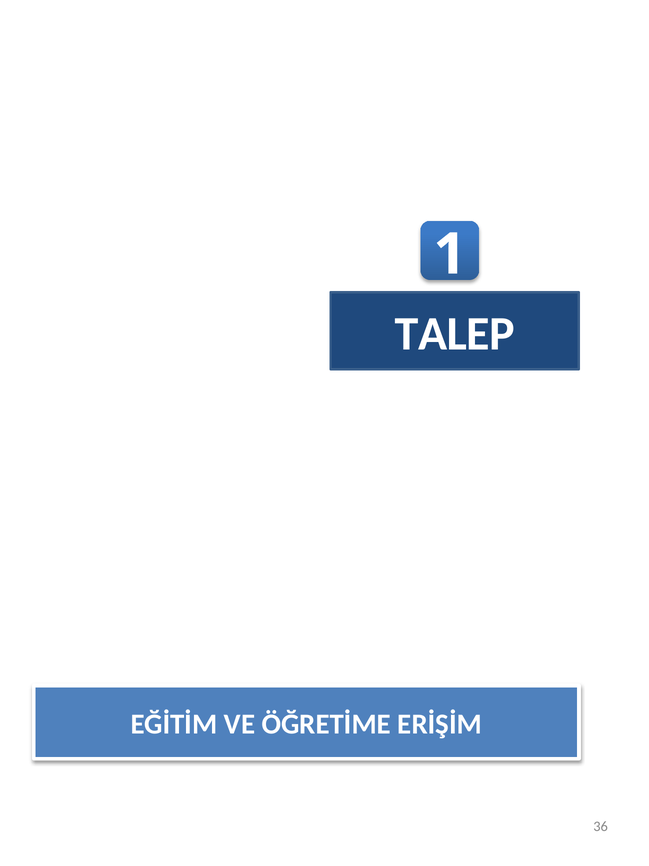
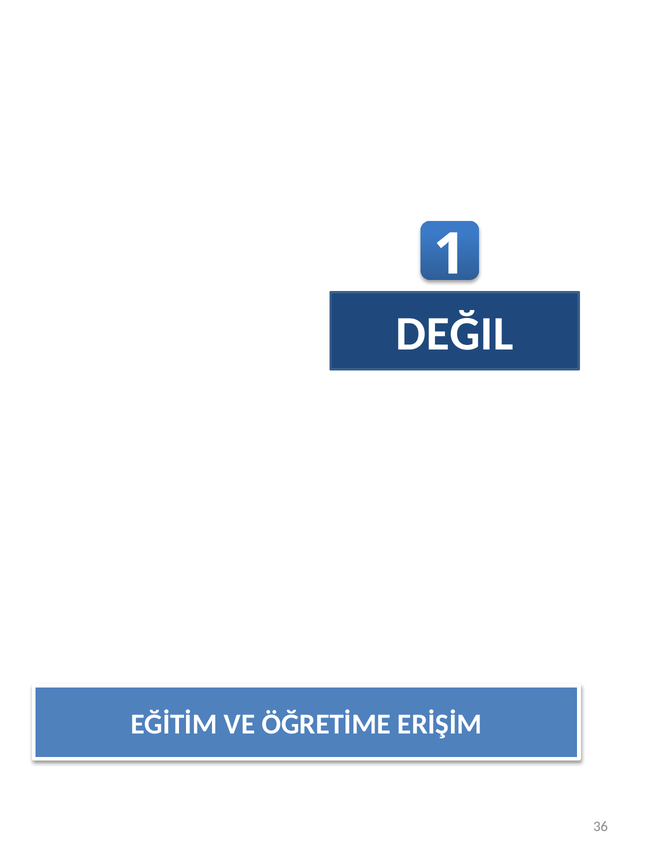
TALEP: TALEP -> DEĞIL
